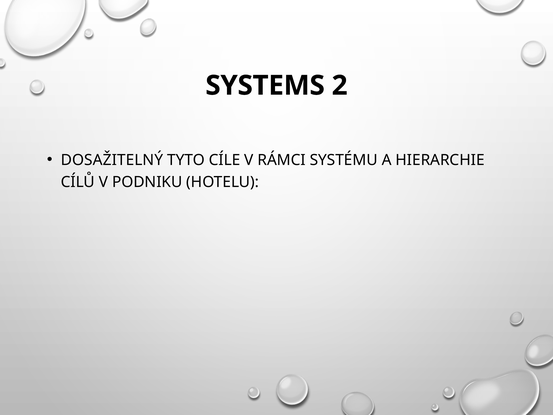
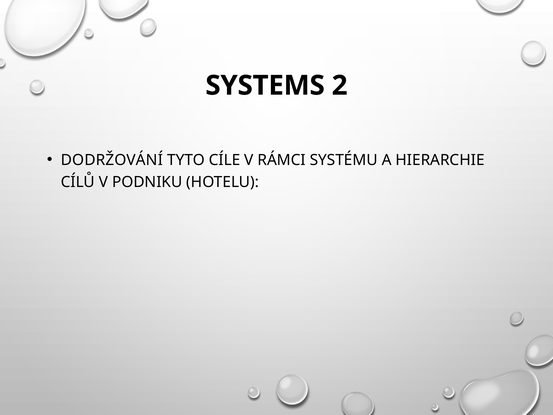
DOSAŽITELNÝ: DOSAŽITELNÝ -> DODRŽOVÁNÍ
